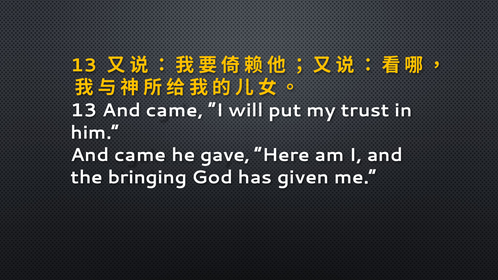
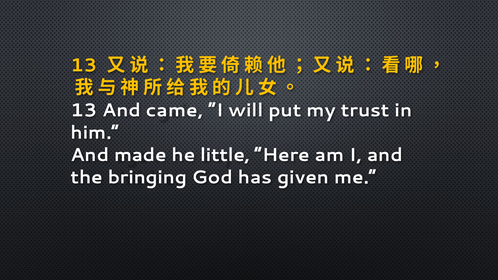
came at (140, 155): came -> made
gave: gave -> little
